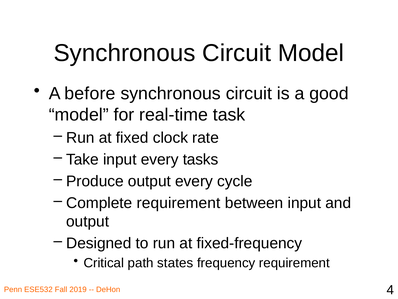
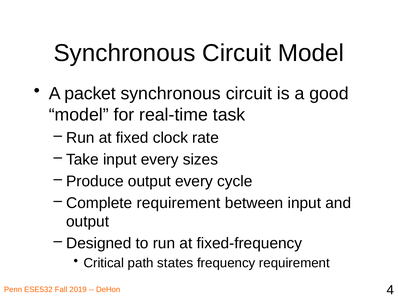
before: before -> packet
tasks: tasks -> sizes
